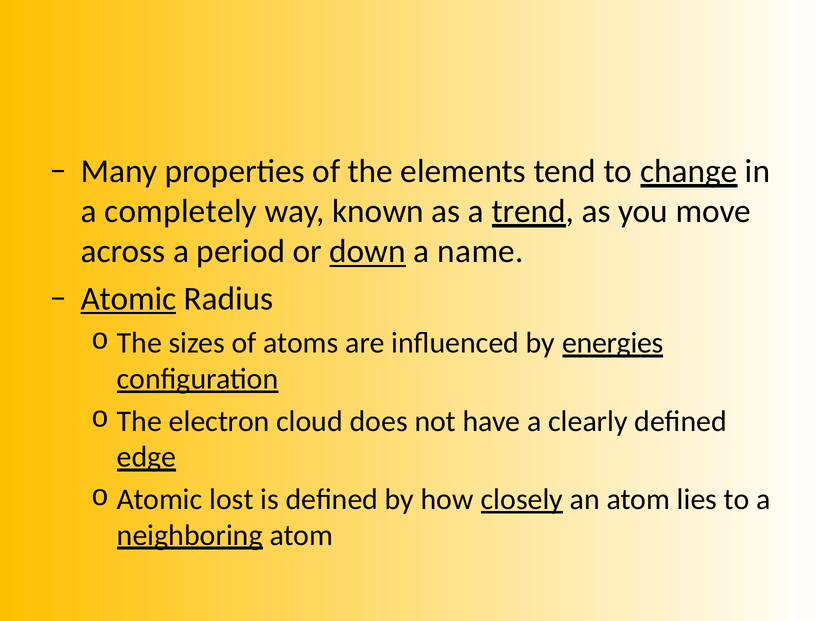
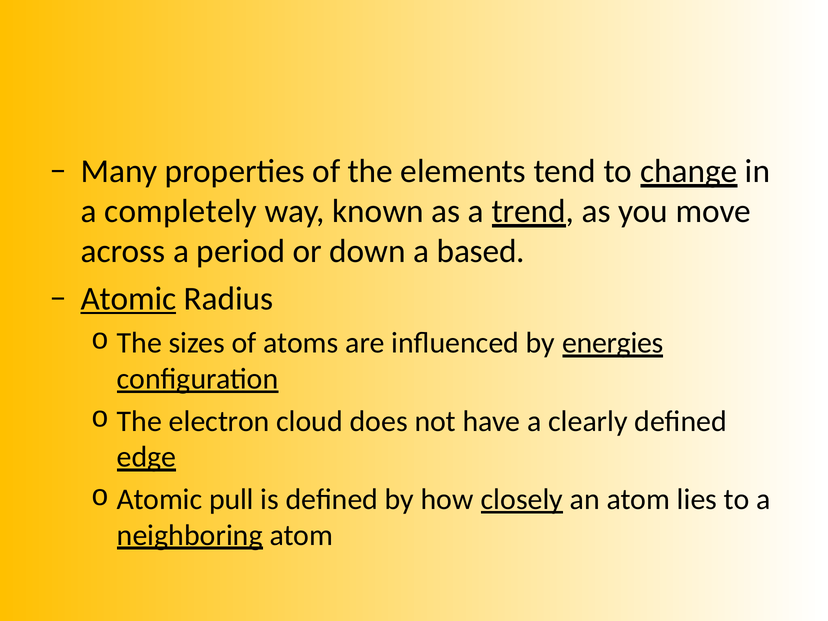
down underline: present -> none
name: name -> based
lost: lost -> pull
